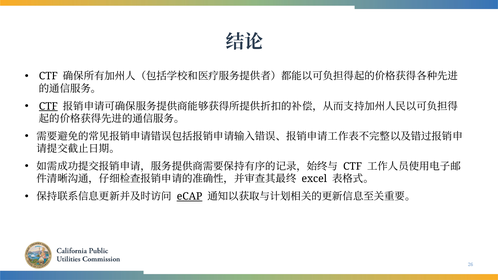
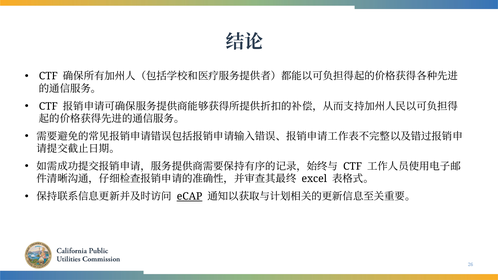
CTF at (48, 106) underline: present -> none
